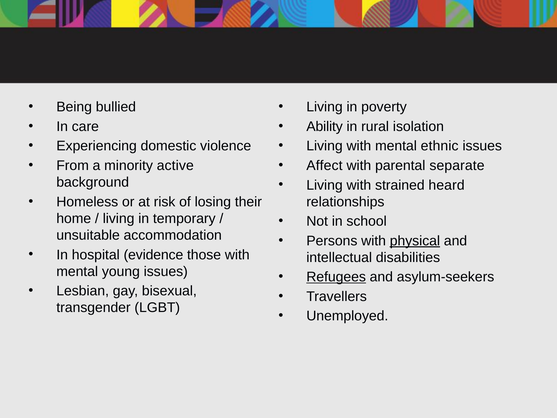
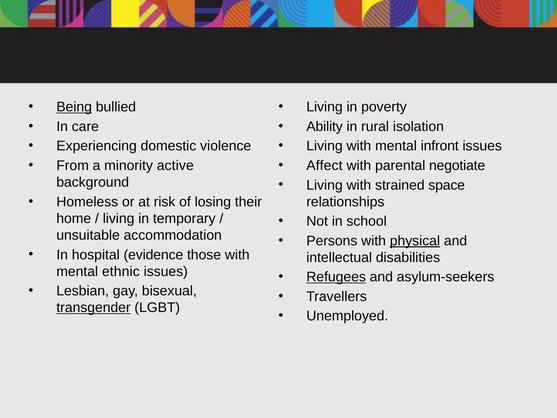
Being underline: none -> present
ethnic: ethnic -> infront
separate: separate -> negotiate
heard: heard -> space
young: young -> ethnic
transgender underline: none -> present
